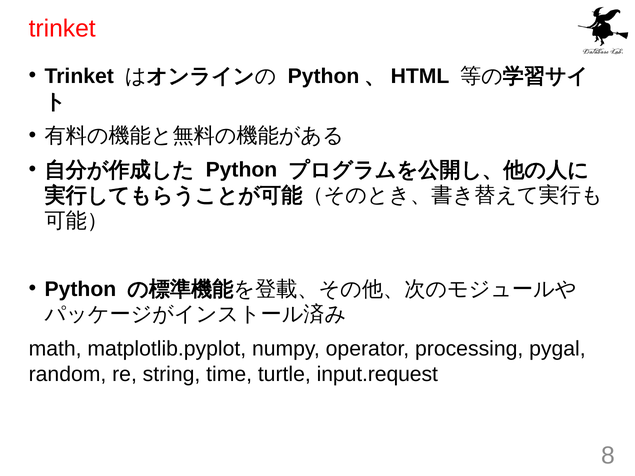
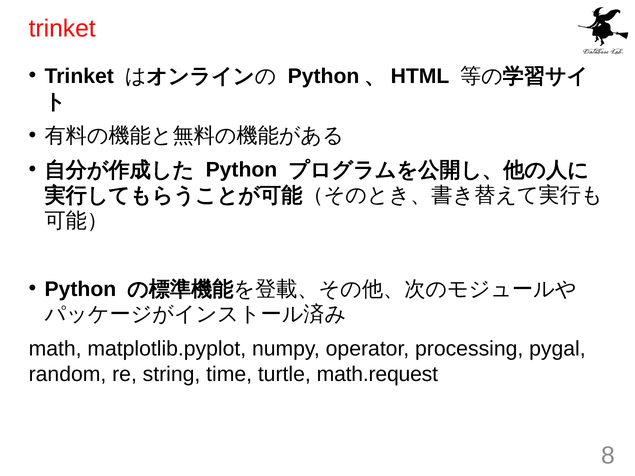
input.request: input.request -> math.request
